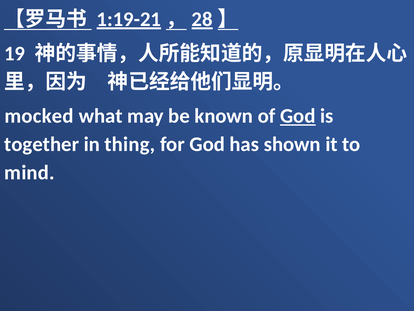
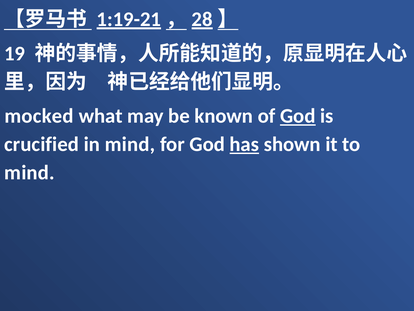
together: together -> crucified
in thing: thing -> mind
has underline: none -> present
